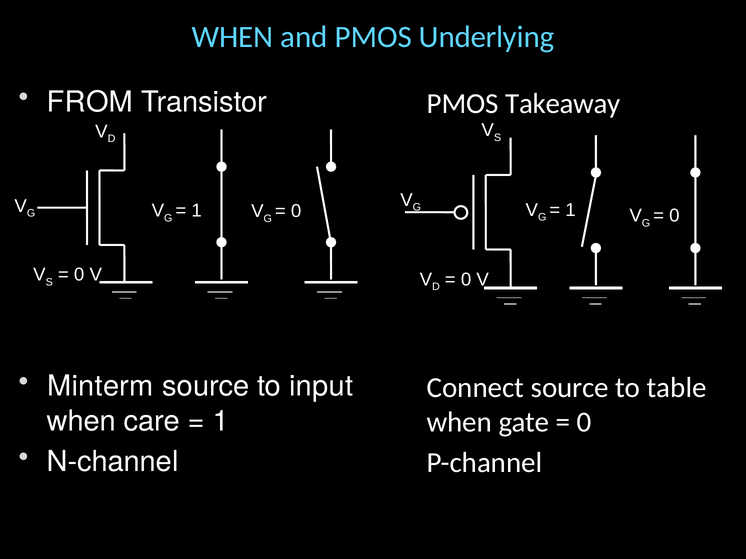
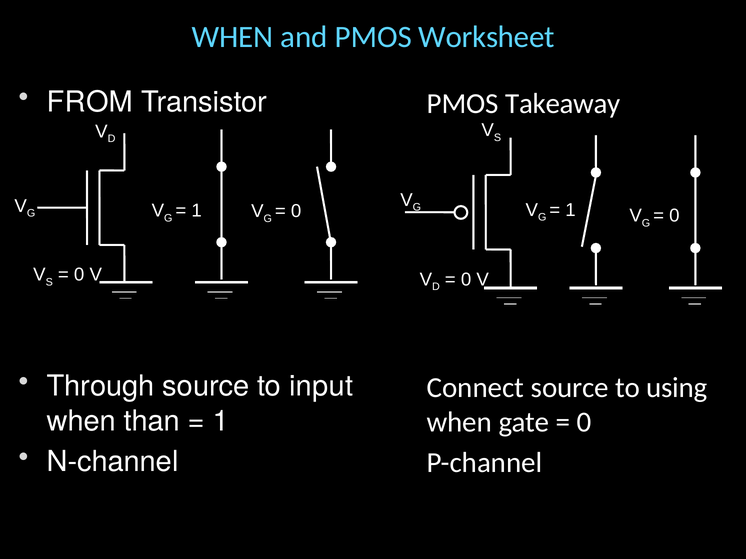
Underlying: Underlying -> Worksheet
Minterm: Minterm -> Through
table: table -> using
care: care -> than
